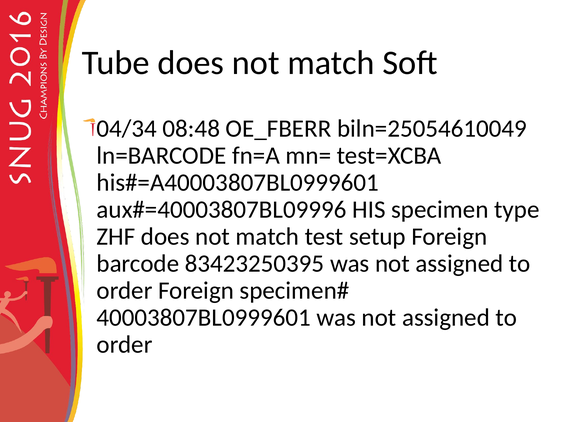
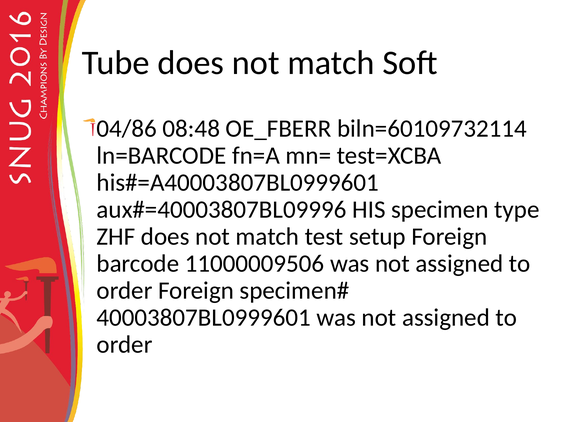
04/34: 04/34 -> 04/86
biln=25054610049: biln=25054610049 -> biln=60109732114
83423250395: 83423250395 -> 11000009506
